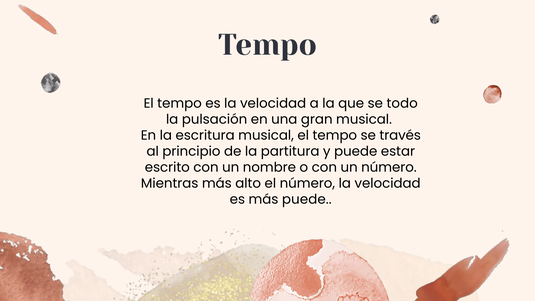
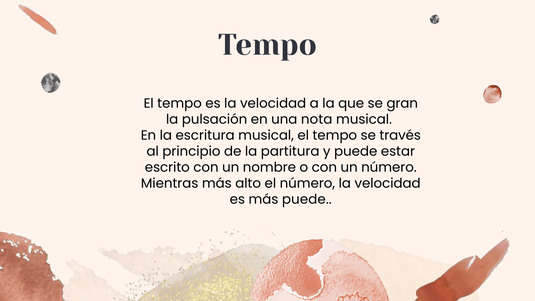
todo: todo -> gran
gran: gran -> nota
